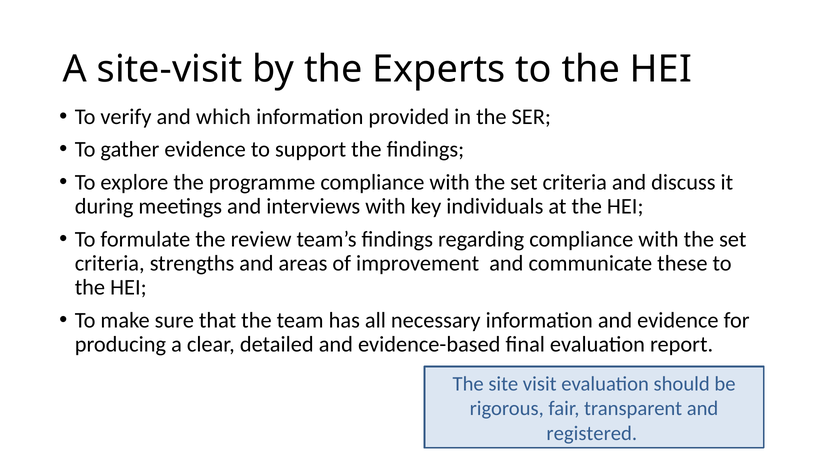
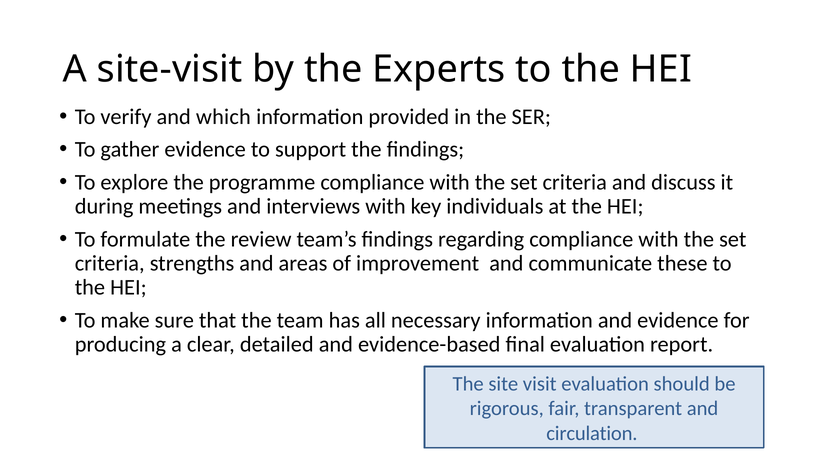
registered: registered -> circulation
